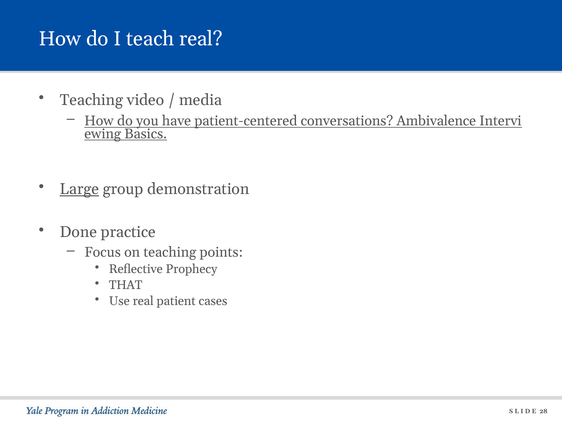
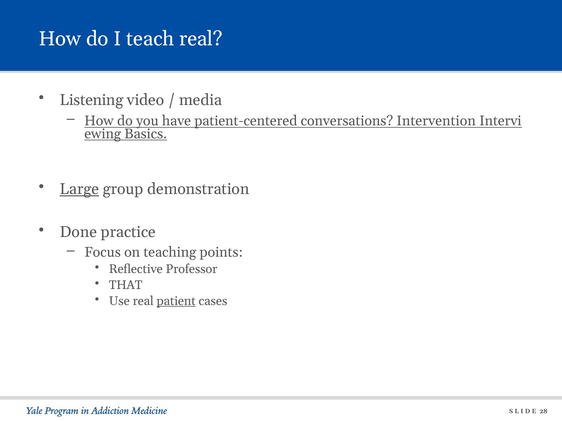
Teaching at (91, 100): Teaching -> Listening
Ambivalence: Ambivalence -> Intervention
Prophecy: Prophecy -> Professor
patient underline: none -> present
